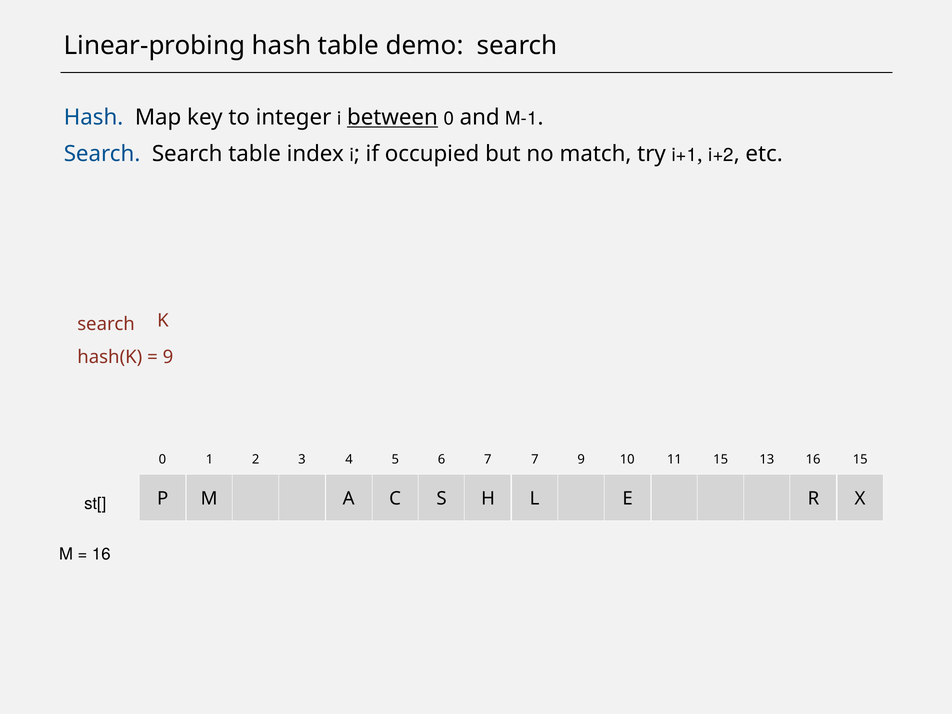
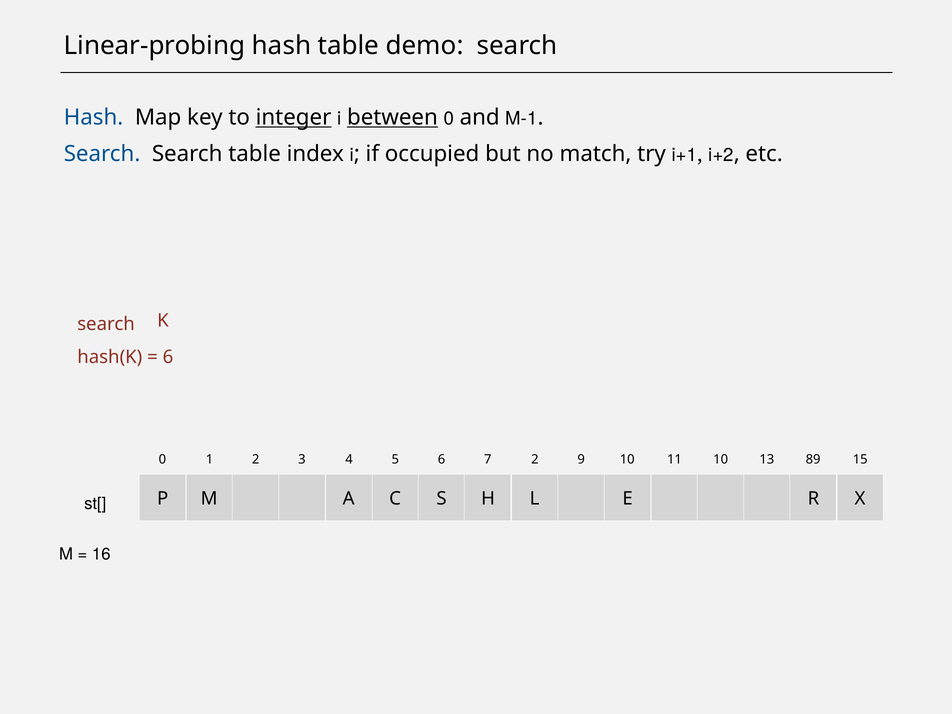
integer underline: none -> present
9 at (168, 357): 9 -> 6
7 7: 7 -> 2
11 15: 15 -> 10
13 16: 16 -> 89
